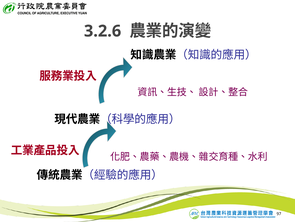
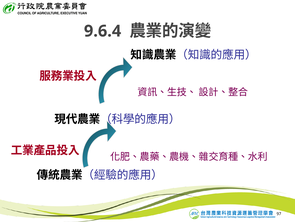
3.2.6: 3.2.6 -> 9.6.4
